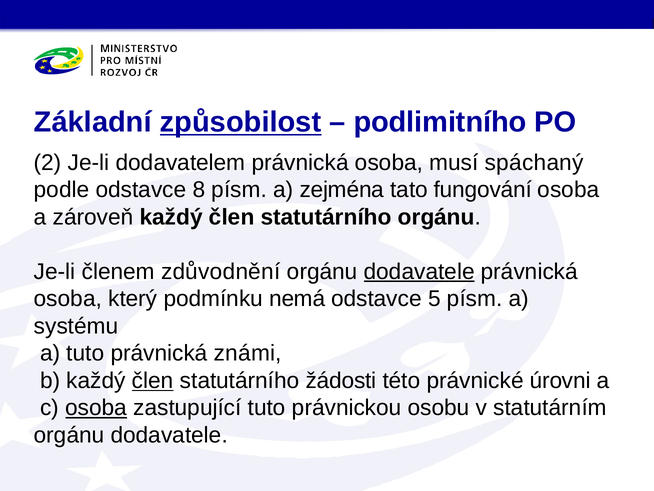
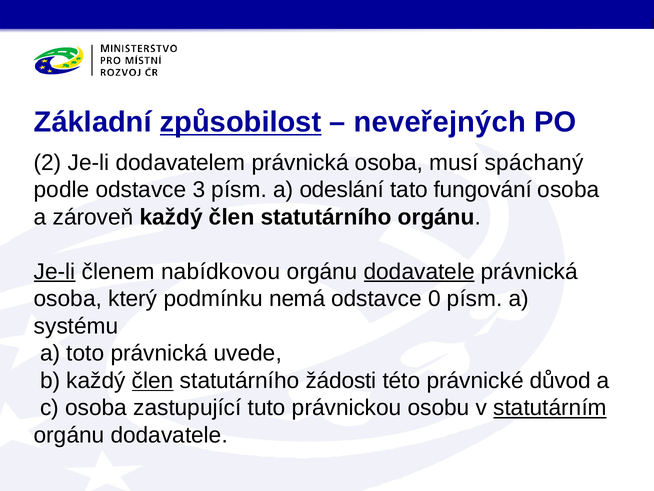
podlimitního: podlimitního -> neveřejných
8: 8 -> 3
zejména: zejména -> odeslání
Je-li at (55, 271) underline: none -> present
zdůvodnění: zdůvodnění -> nabídkovou
5: 5 -> 0
a tuto: tuto -> toto
známi: známi -> uvede
úrovni: úrovni -> důvod
osoba at (96, 408) underline: present -> none
statutárním underline: none -> present
